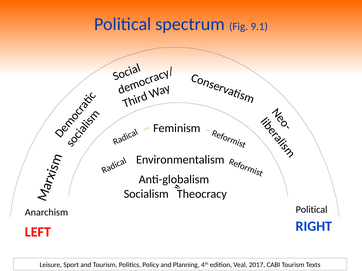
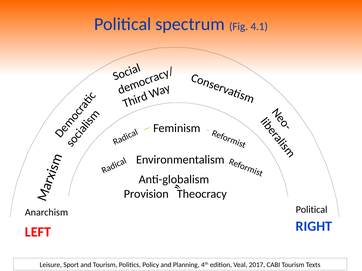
9.1: 9.1 -> 4.1
Socialism: Socialism -> Provision
